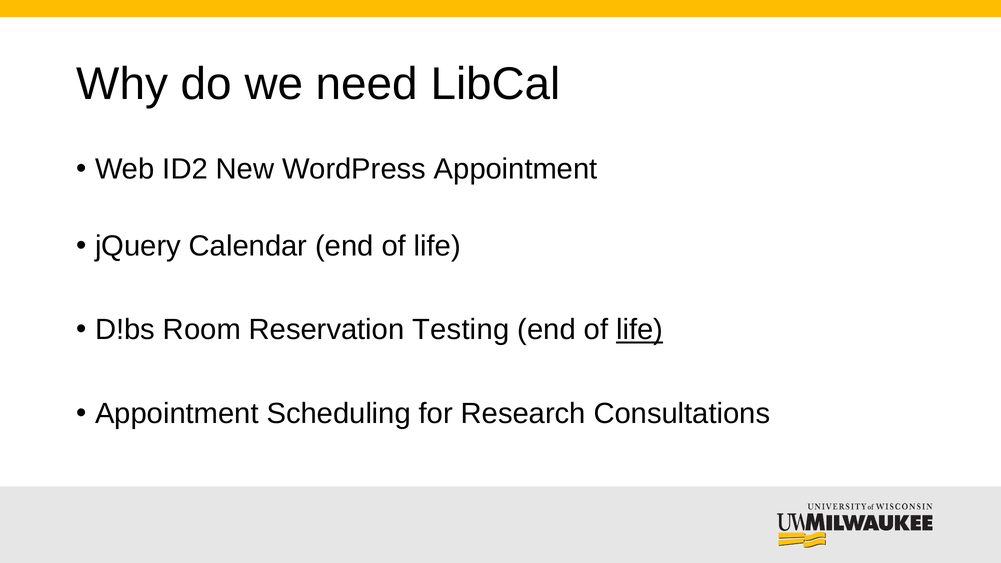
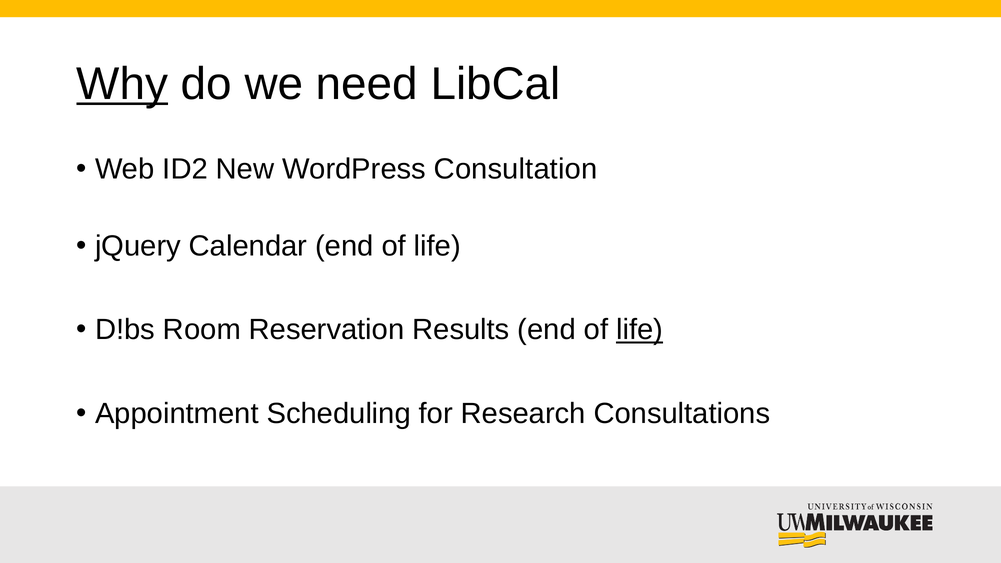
Why underline: none -> present
WordPress Appointment: Appointment -> Consultation
Testing: Testing -> Results
